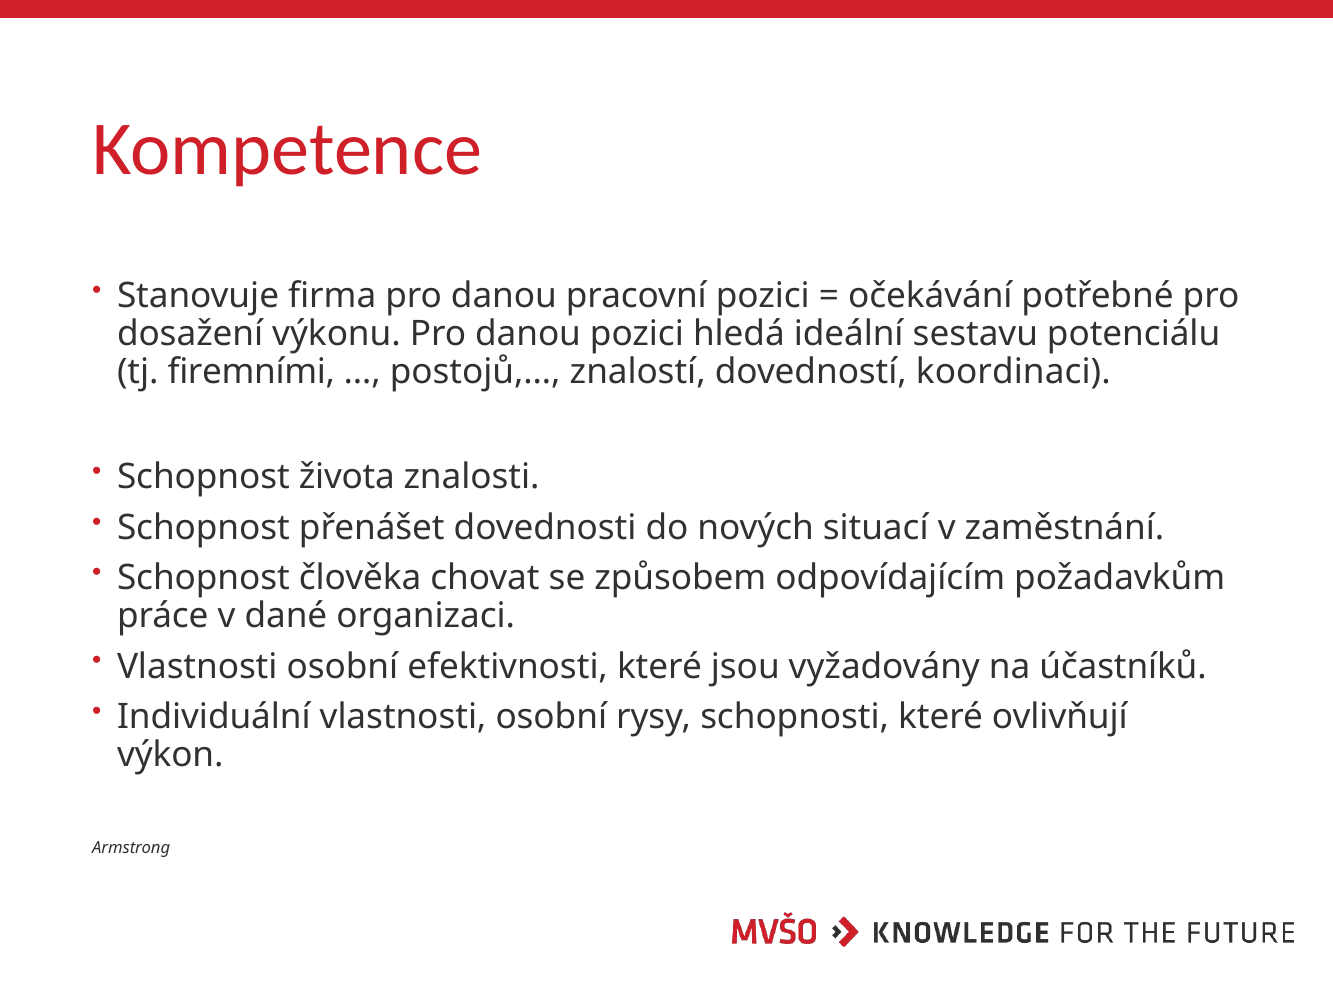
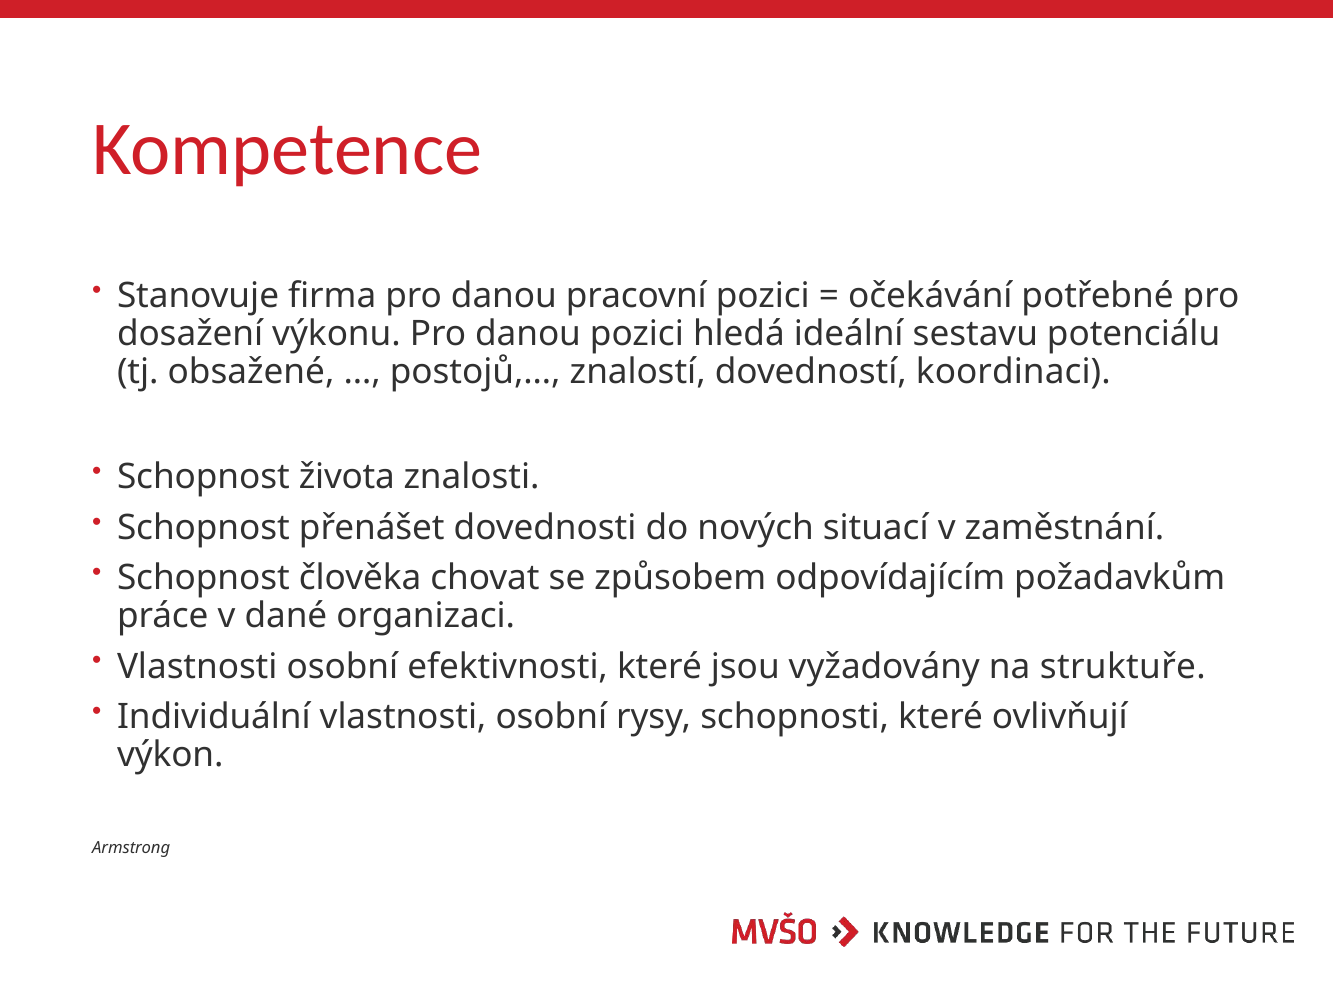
firemními: firemními -> obsažené
účastníků: účastníků -> struktuře
